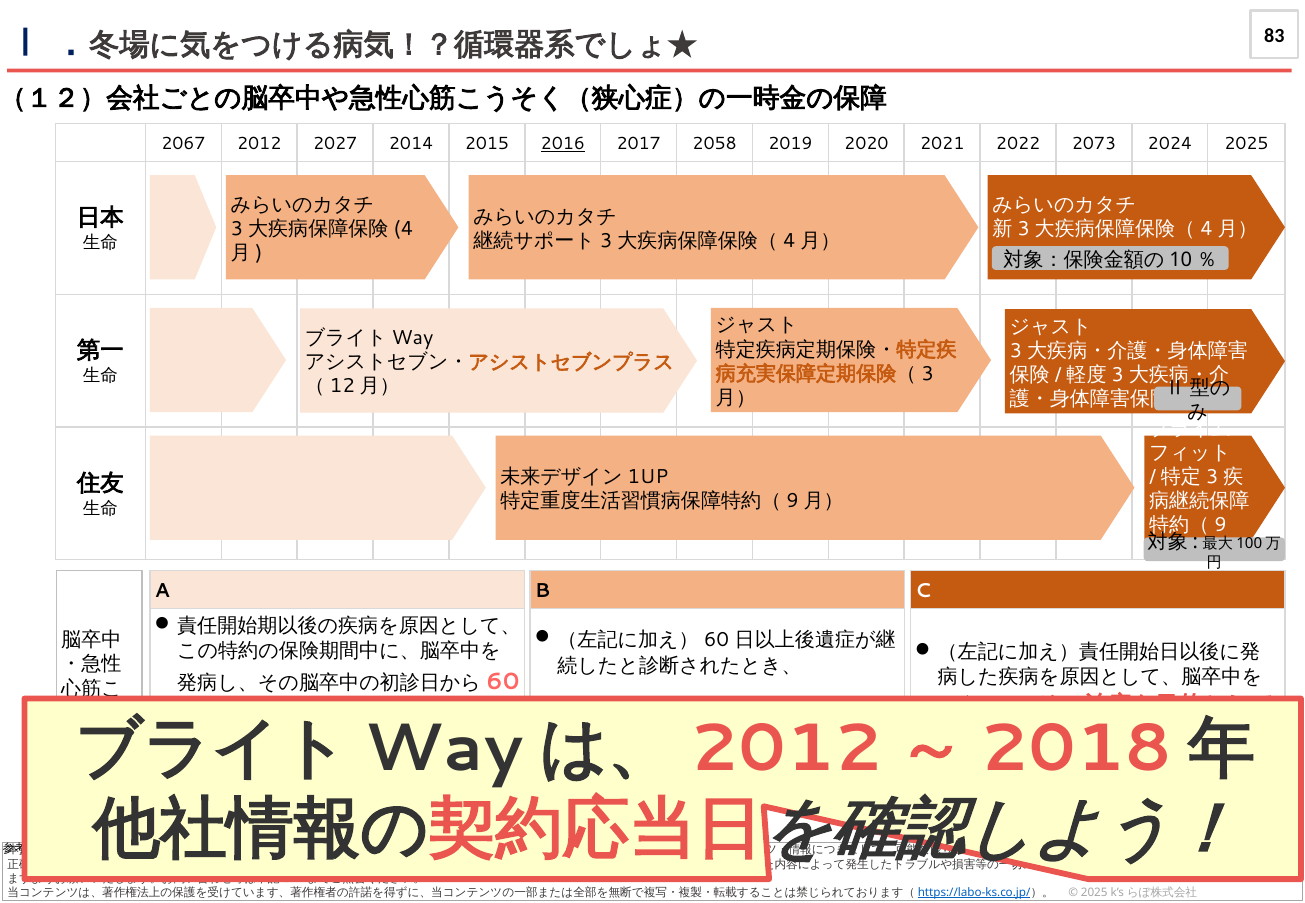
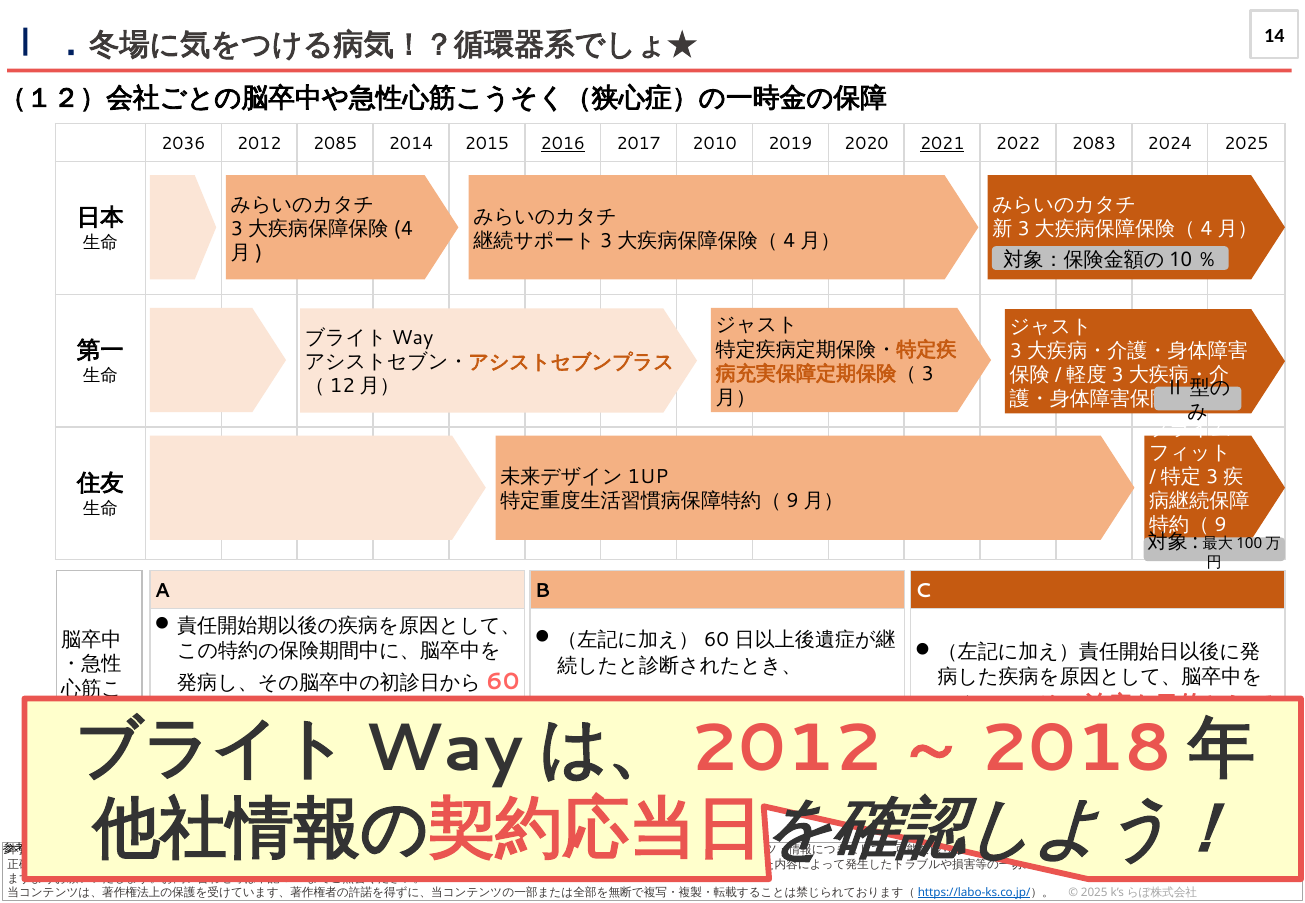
83: 83 -> 14
2067: 2067 -> 2036
2027: 2027 -> 2085
2058: 2058 -> 2010
2021 underline: none -> present
2073: 2073 -> 2083
